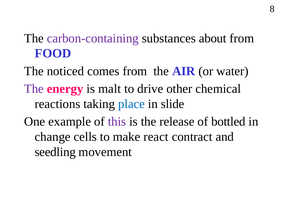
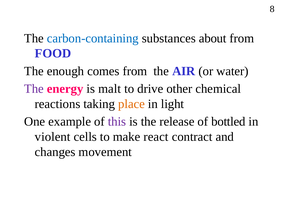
carbon-containing colour: purple -> blue
noticed: noticed -> enough
place colour: blue -> orange
slide: slide -> light
change: change -> violent
seedling: seedling -> changes
